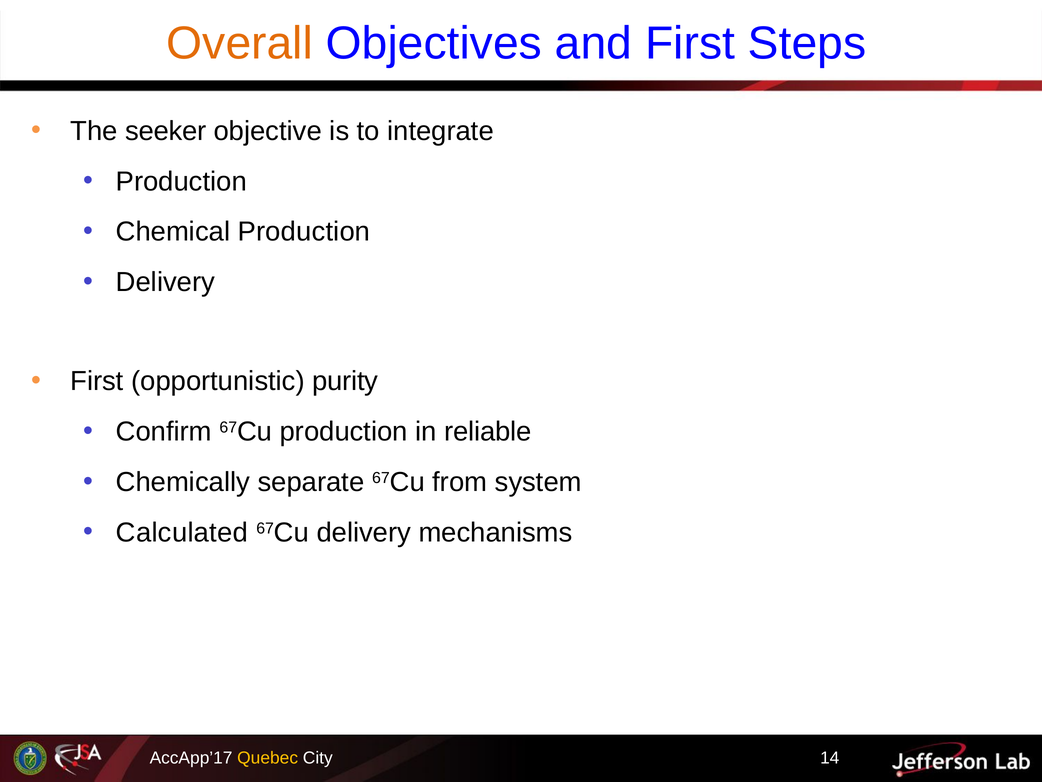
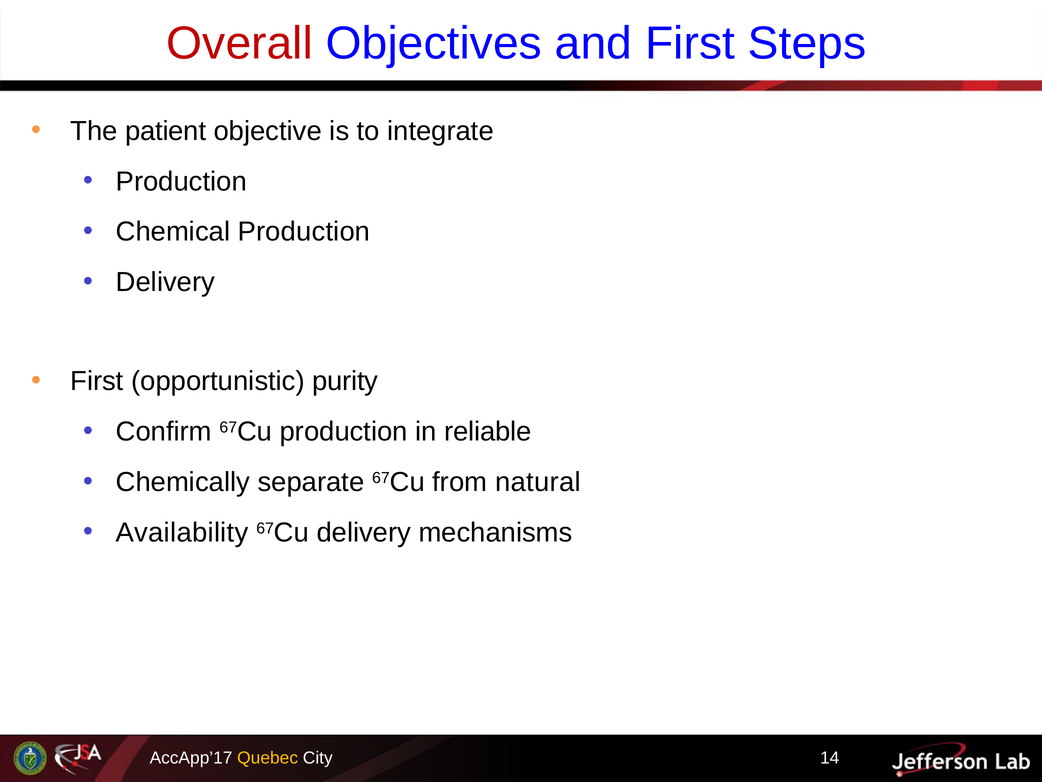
Overall colour: orange -> red
seeker: seeker -> patient
system: system -> natural
Calculated: Calculated -> Availability
